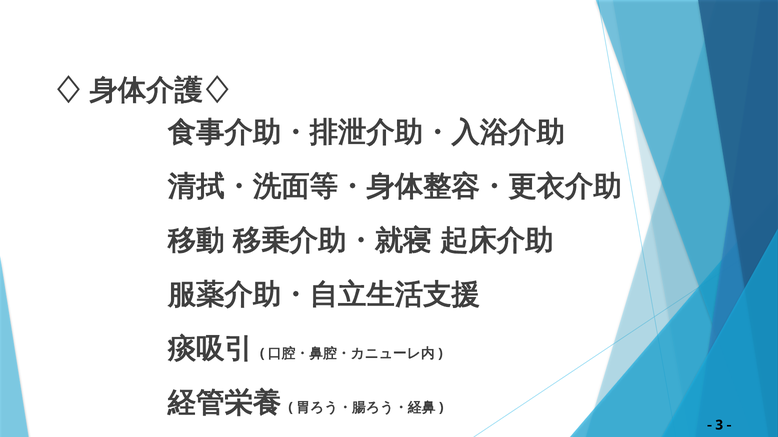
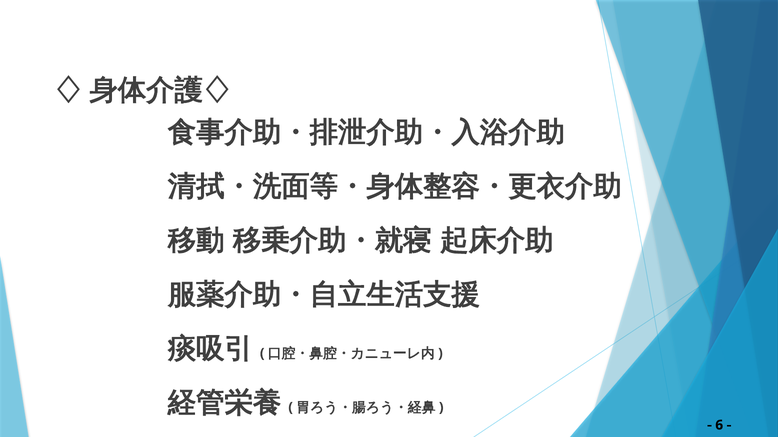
3: 3 -> 6
